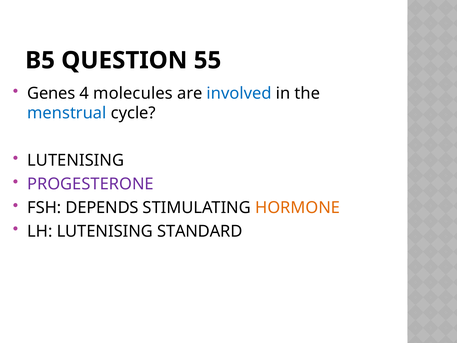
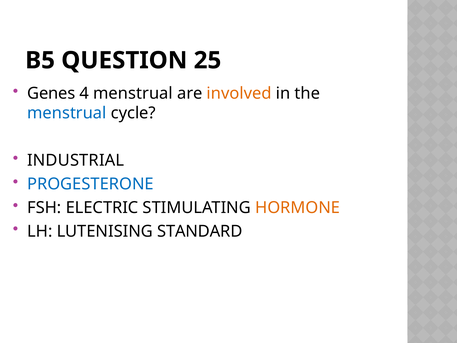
55: 55 -> 25
4 molecules: molecules -> menstrual
involved colour: blue -> orange
LUTENISING at (76, 160): LUTENISING -> INDUSTRIAL
PROGESTERONE colour: purple -> blue
DEPENDS: DEPENDS -> ELECTRIC
